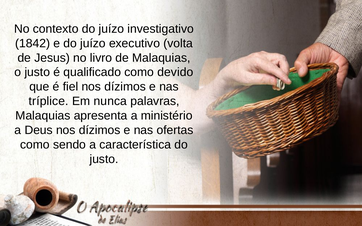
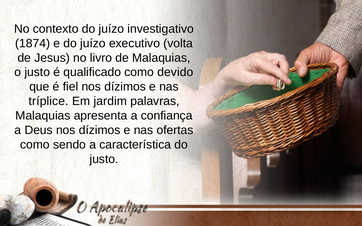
1842: 1842 -> 1874
nunca: nunca -> jardim
ministério: ministério -> confiança
